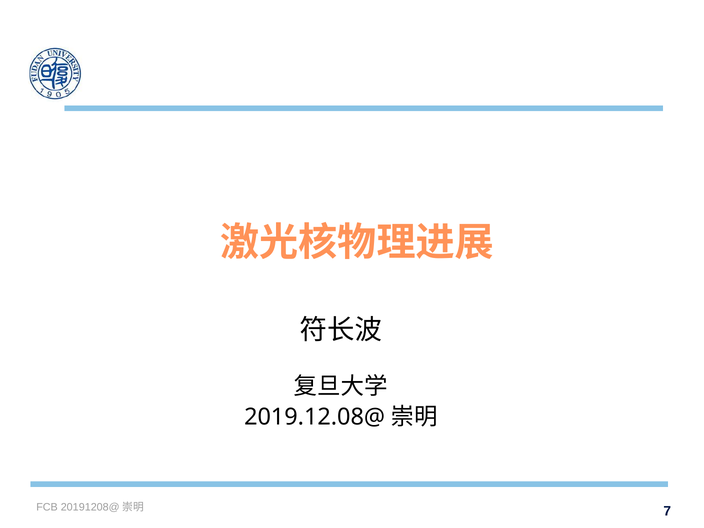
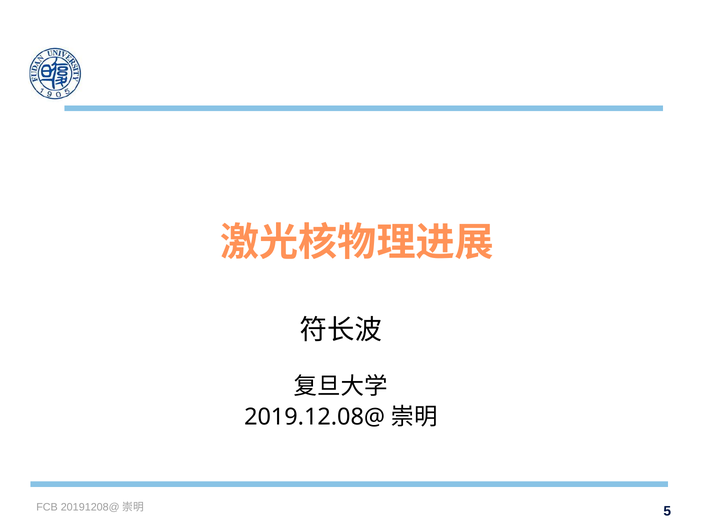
7: 7 -> 5
